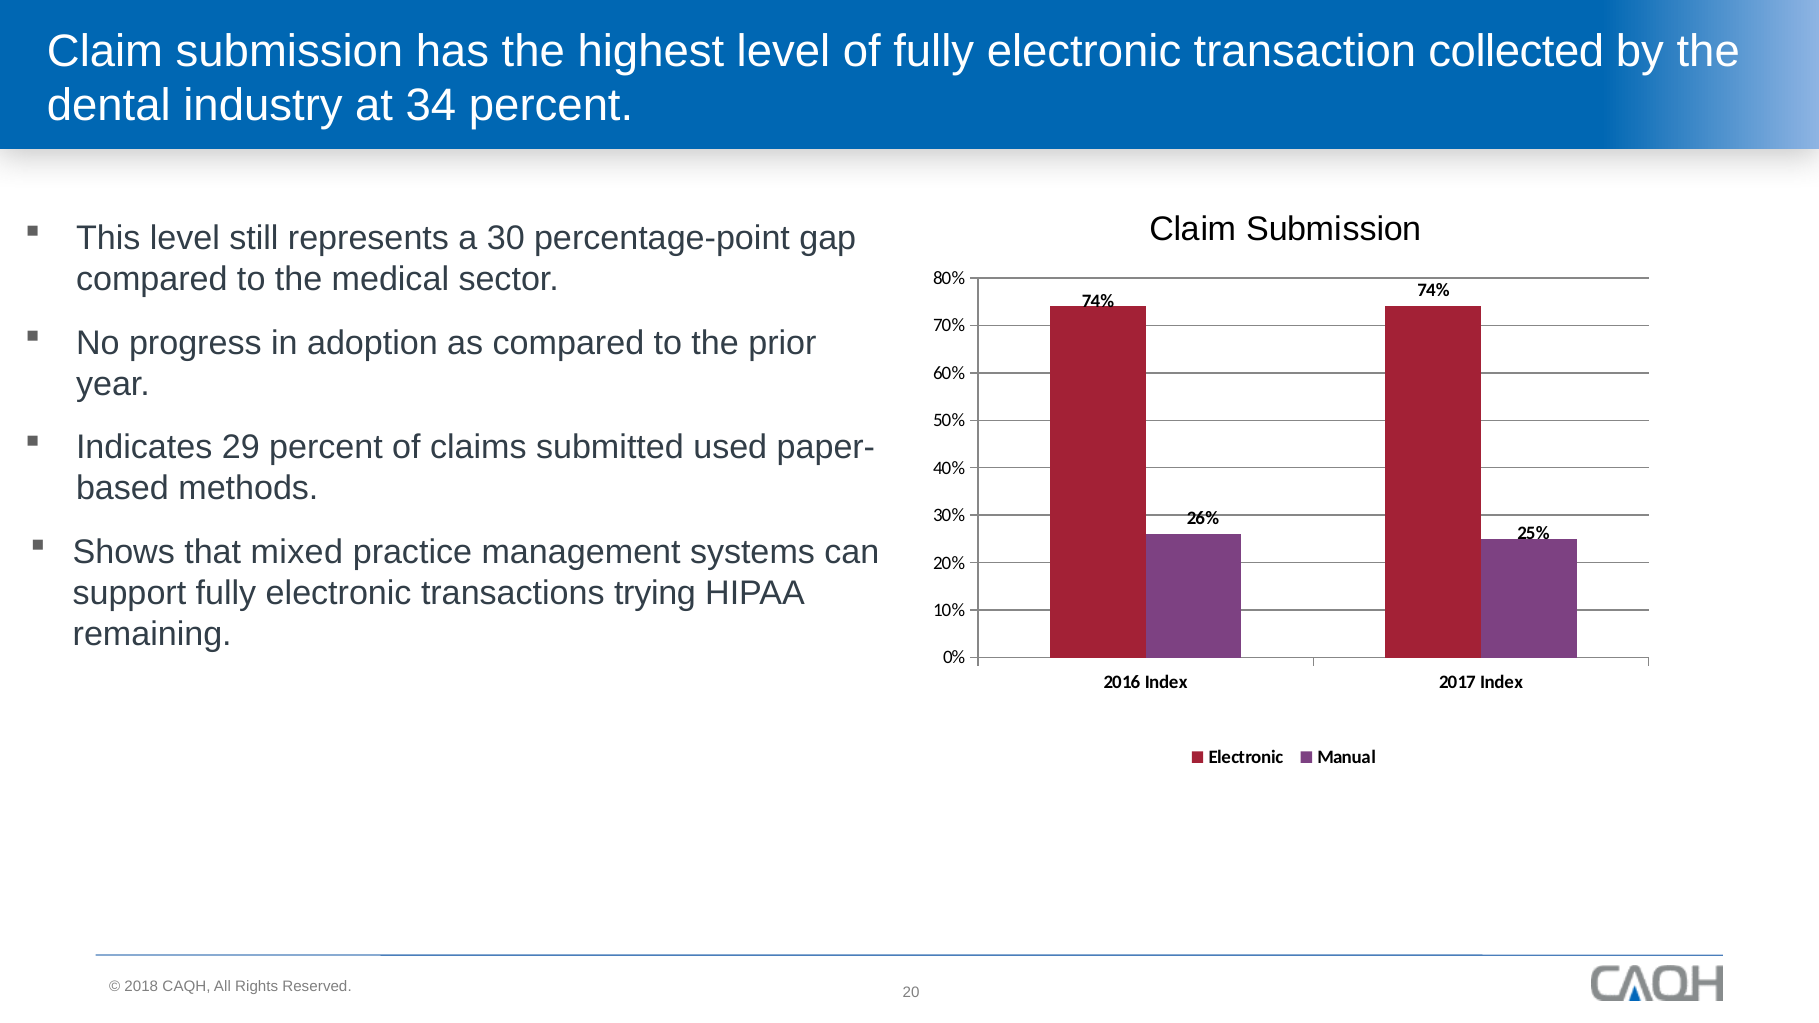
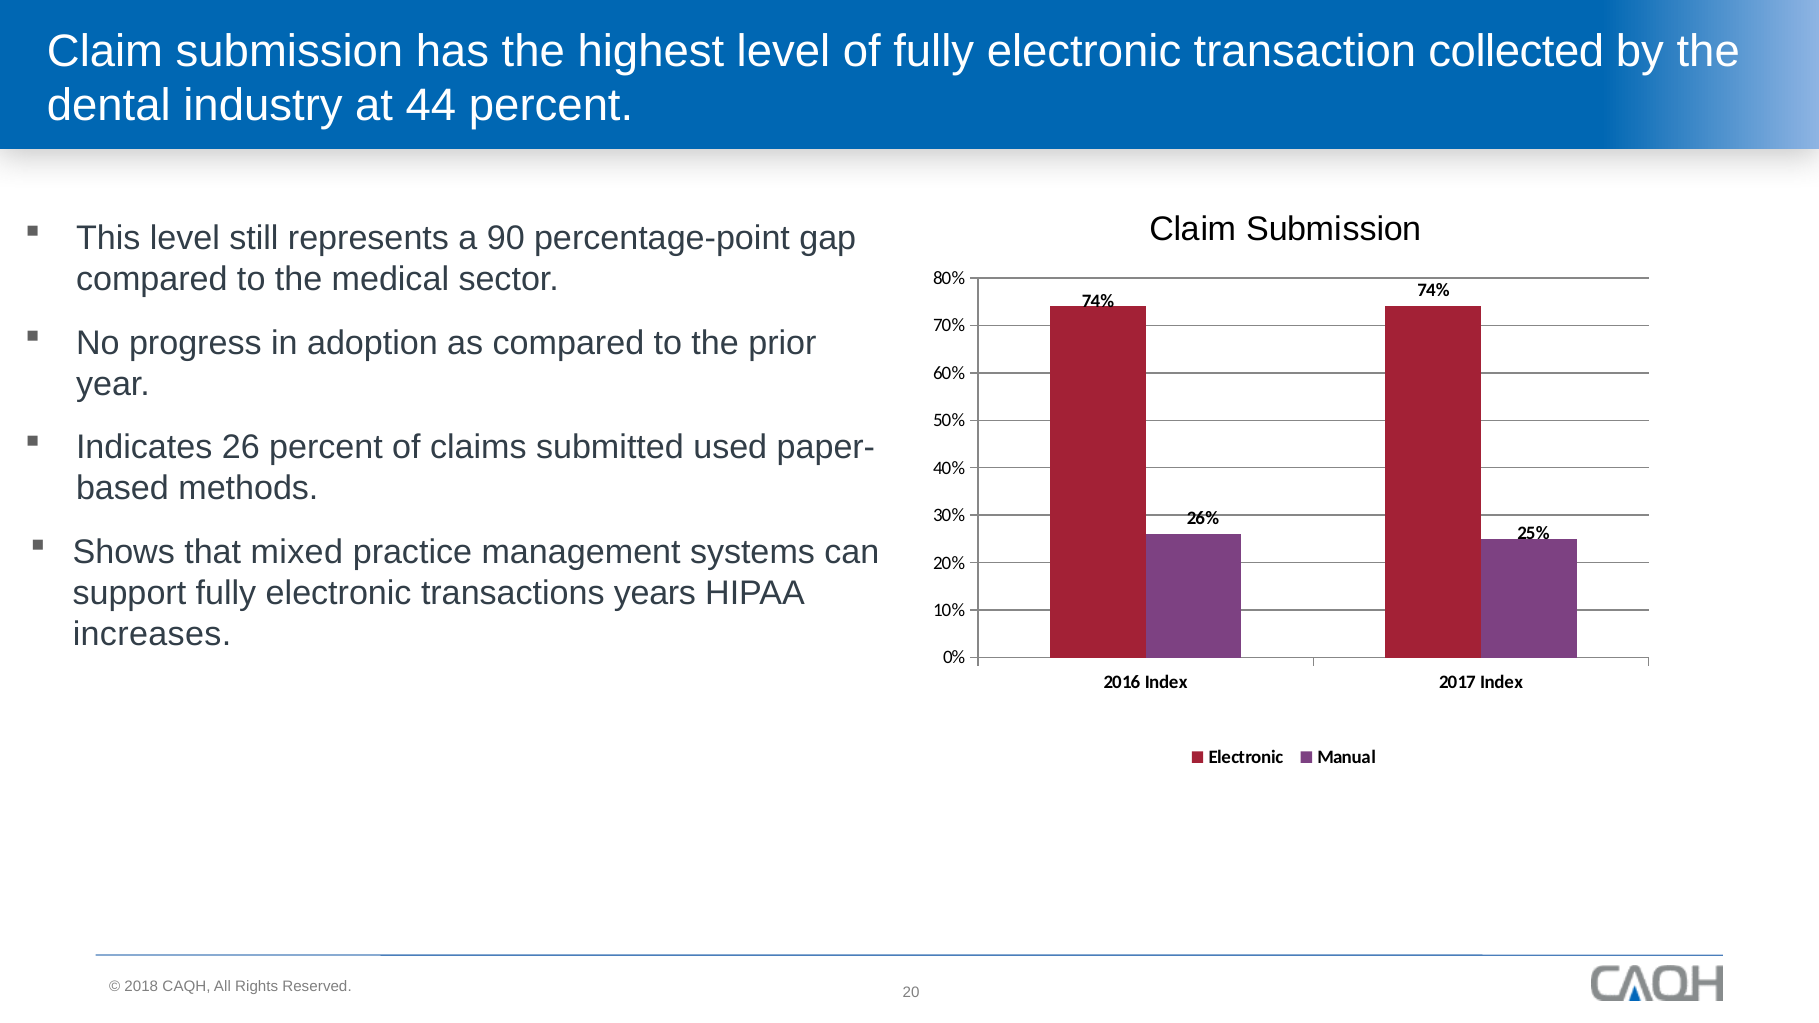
34: 34 -> 44
30: 30 -> 90
29: 29 -> 26
trying: trying -> years
remaining: remaining -> increases
